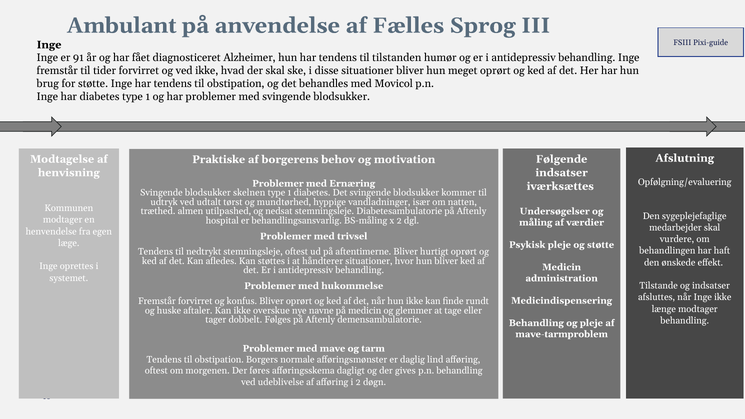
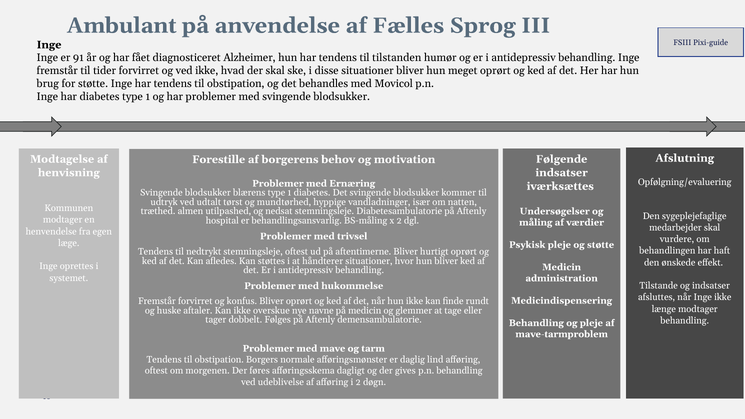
Praktiske: Praktiske -> Forestille
skelnen: skelnen -> blærens
